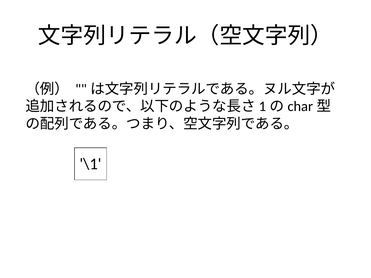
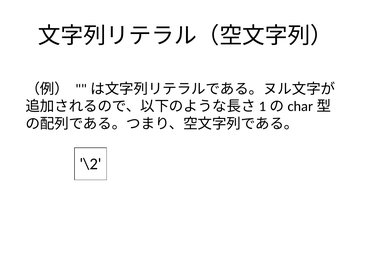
\1: \1 -> \2
